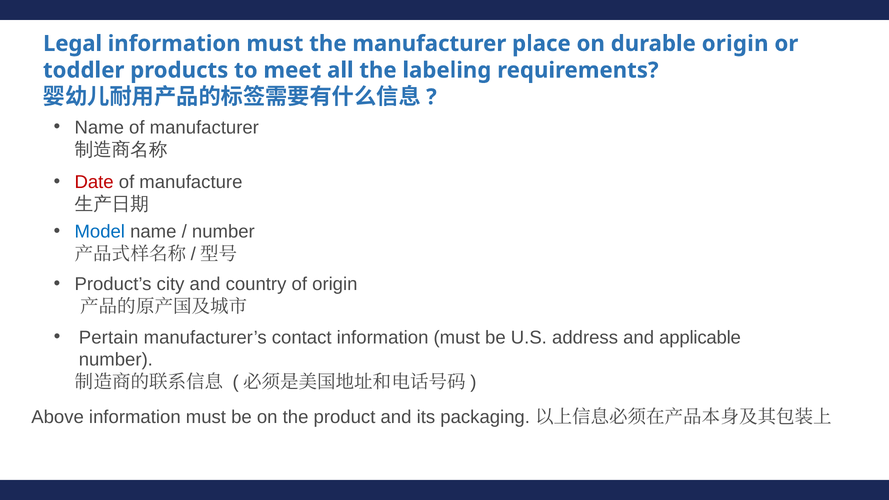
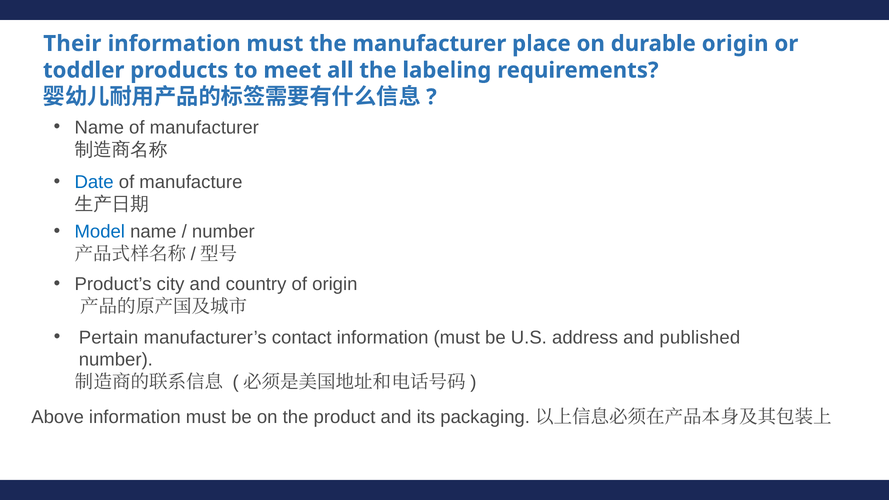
Legal: Legal -> Their
Date colour: red -> blue
applicable: applicable -> published
